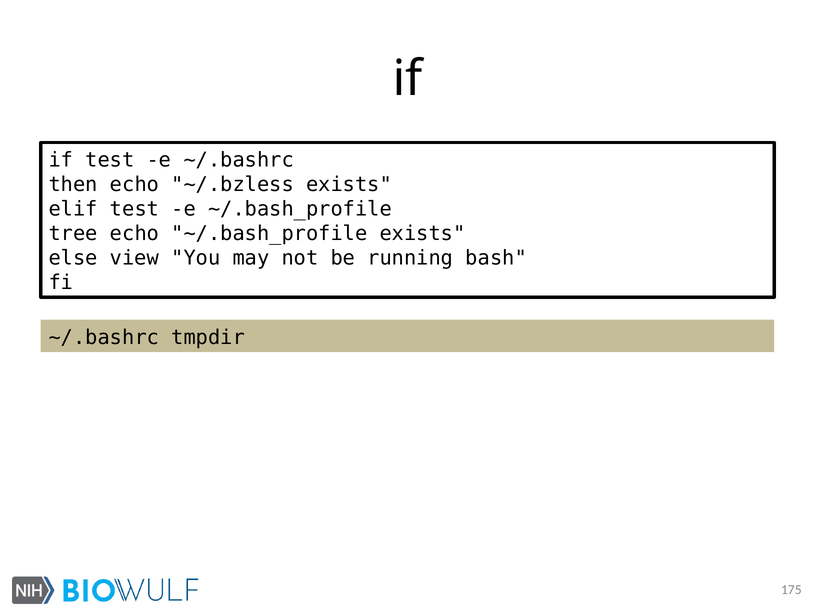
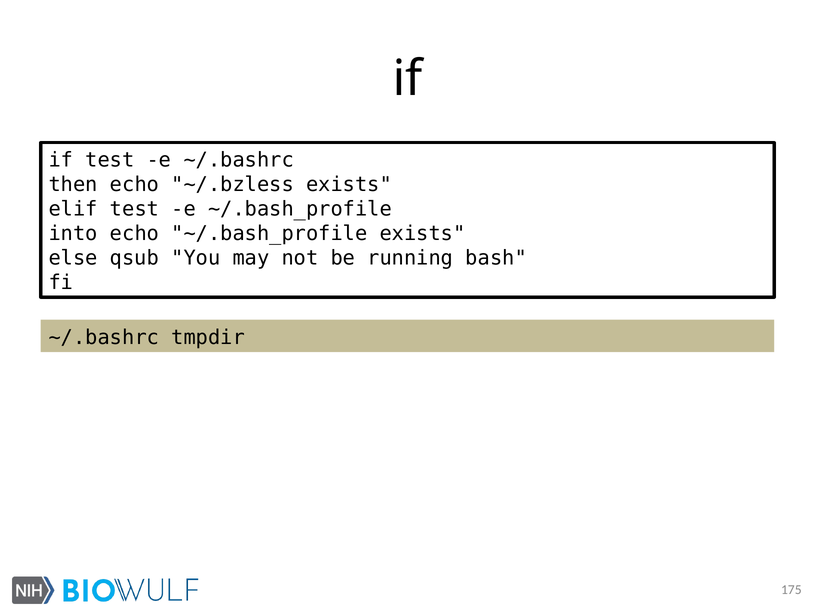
tree: tree -> into
view: view -> qsub
